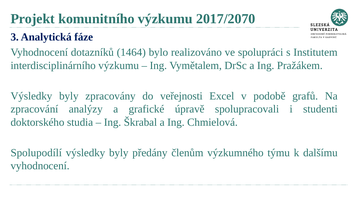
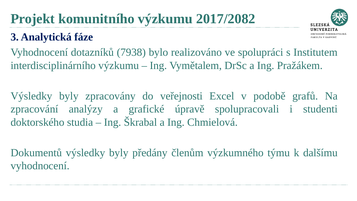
2017/2070: 2017/2070 -> 2017/2082
1464: 1464 -> 7938
Spolupodílí: Spolupodílí -> Dokumentů
